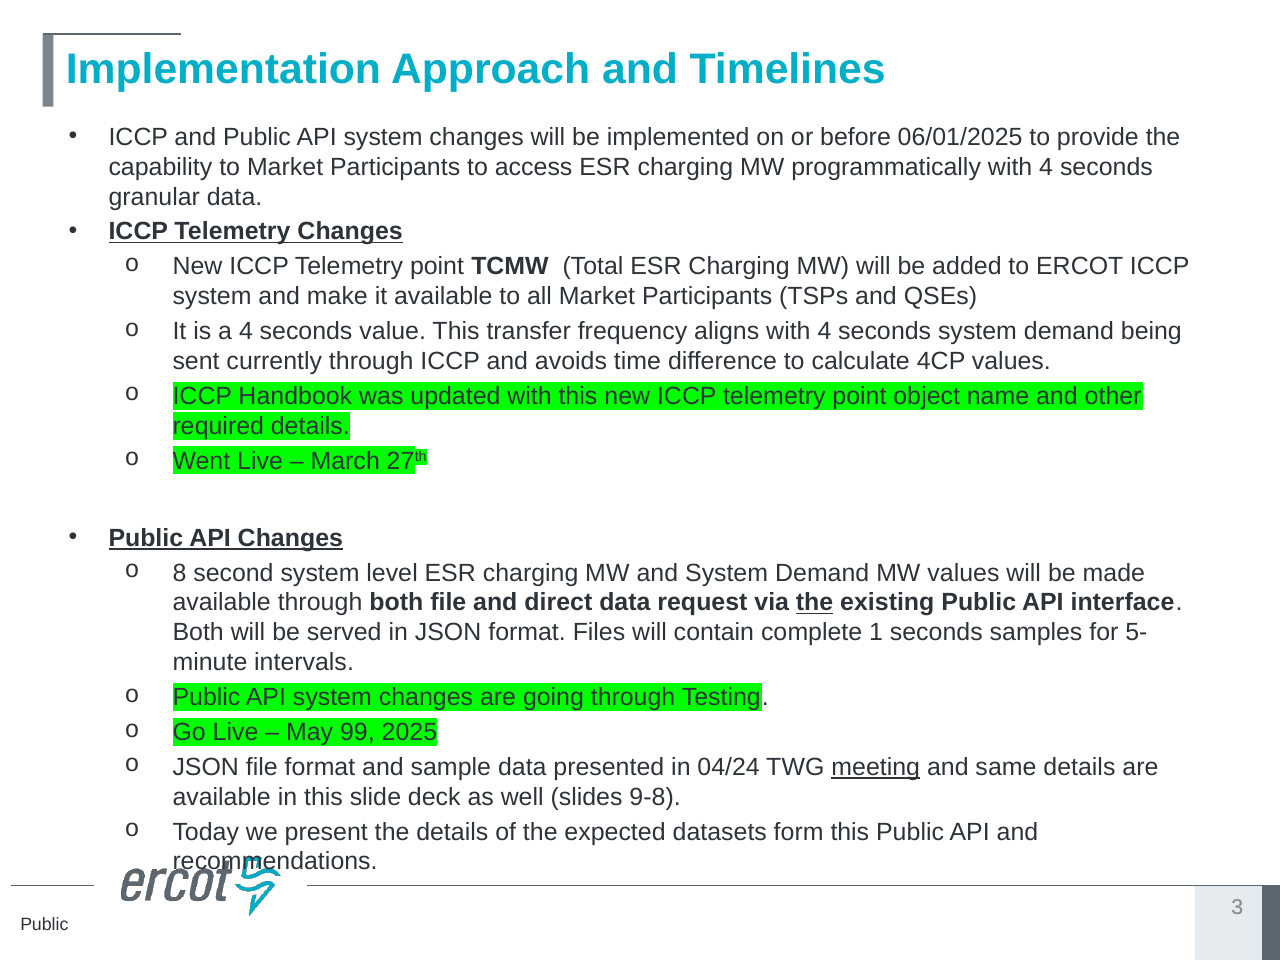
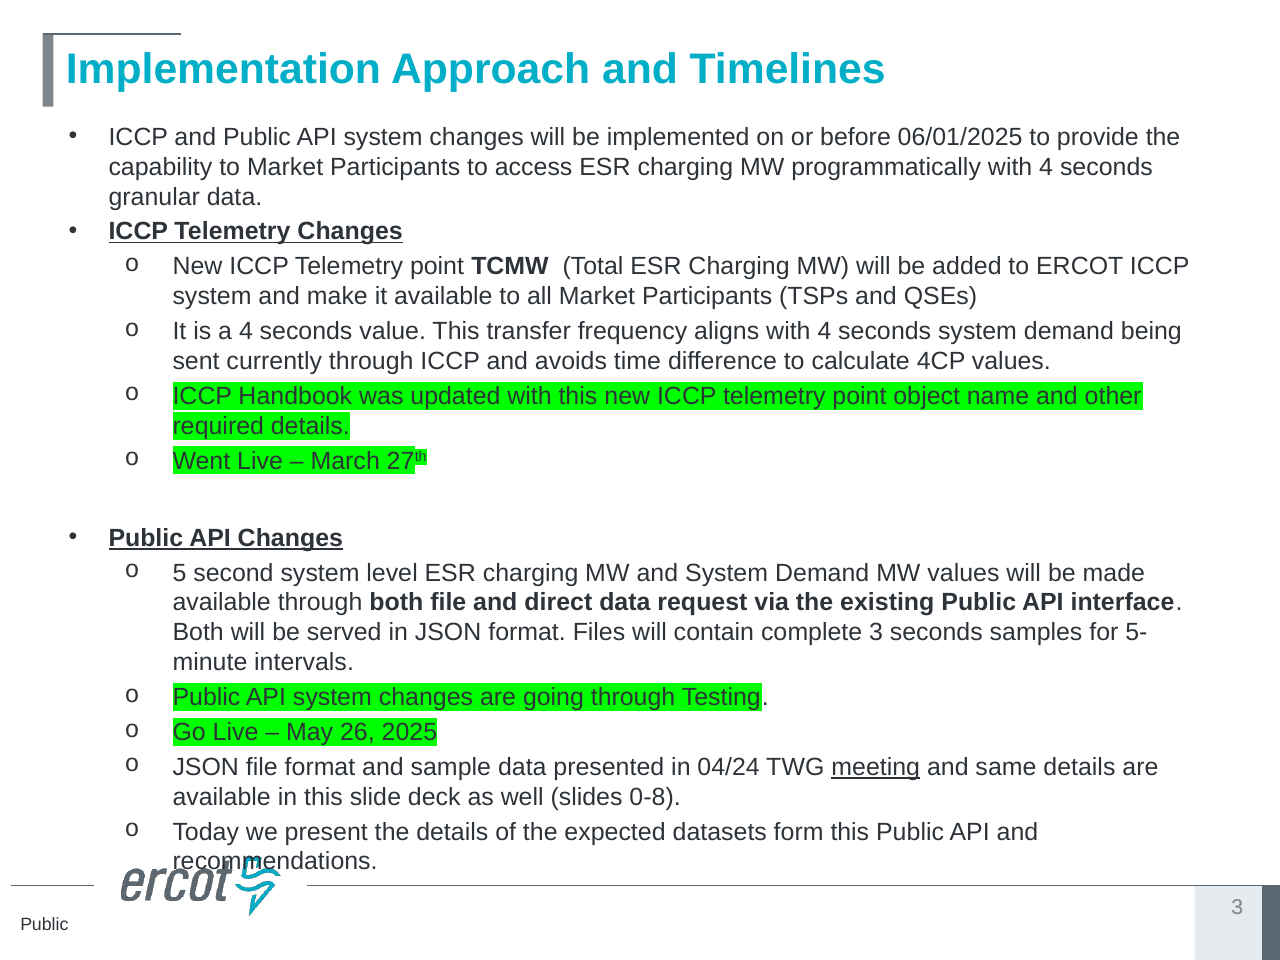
8: 8 -> 5
the at (815, 603) underline: present -> none
complete 1: 1 -> 3
99: 99 -> 26
9-8: 9-8 -> 0-8
